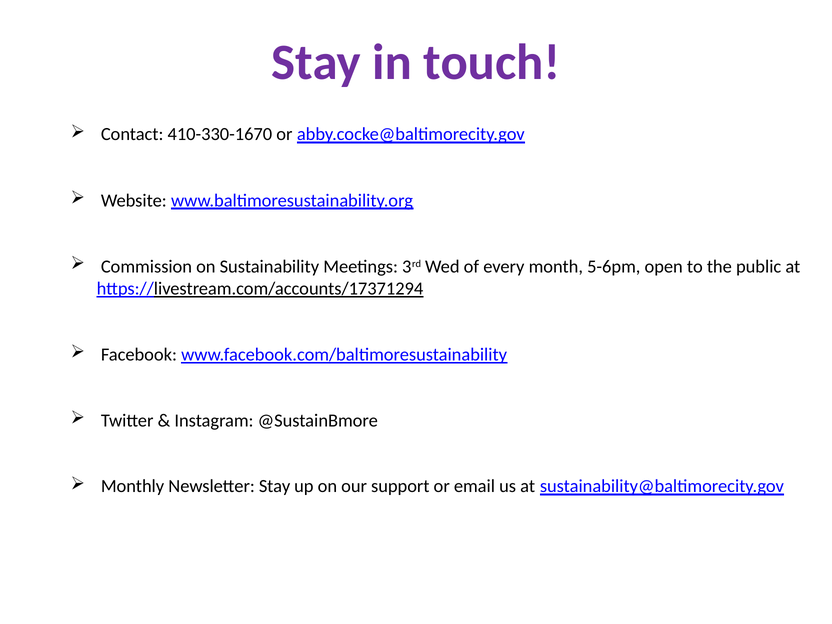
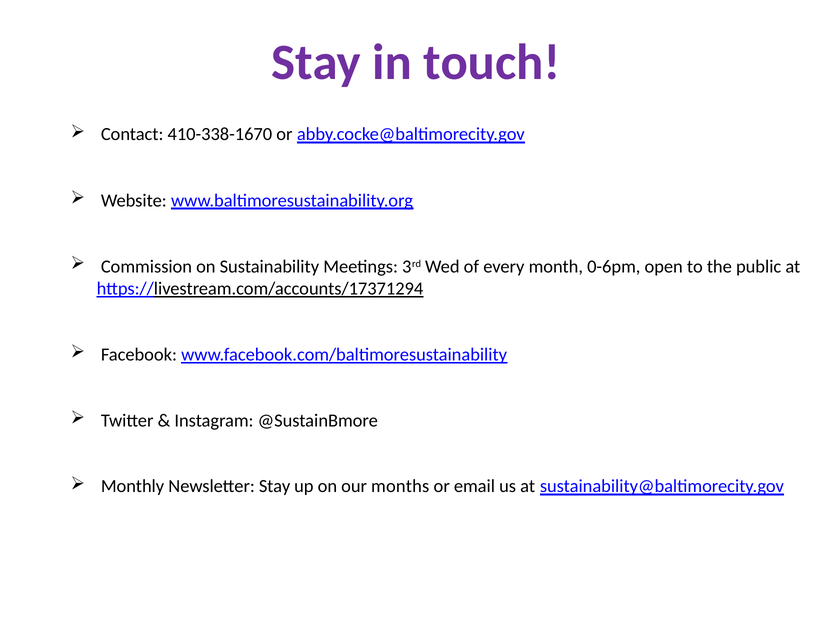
410-330-1670: 410-330-1670 -> 410-338-1670
5-6pm: 5-6pm -> 0-6pm
support: support -> months
